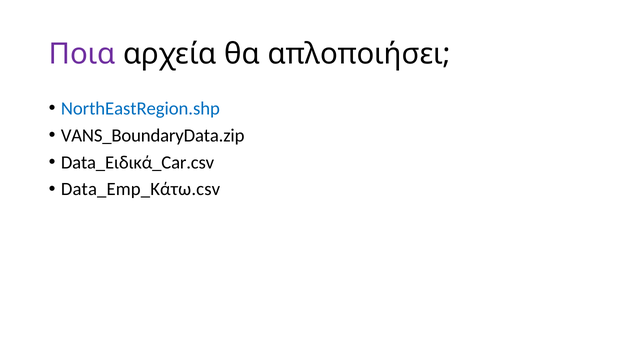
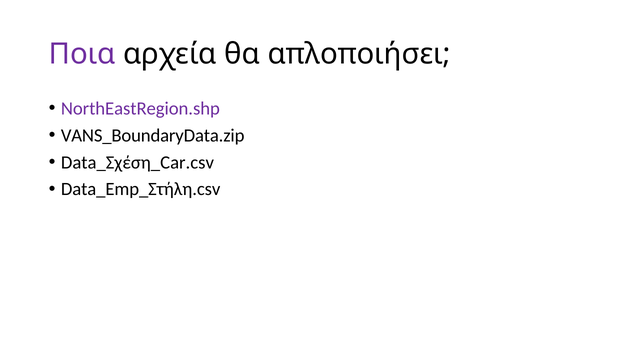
NorthEastRegion.shp colour: blue -> purple
Data_Ειδικά_Car.csv: Data_Ειδικά_Car.csv -> Data_Σχέση_Car.csv
Data_Emp_Κάτω.csv: Data_Emp_Κάτω.csv -> Data_Emp_Στήλη.csv
